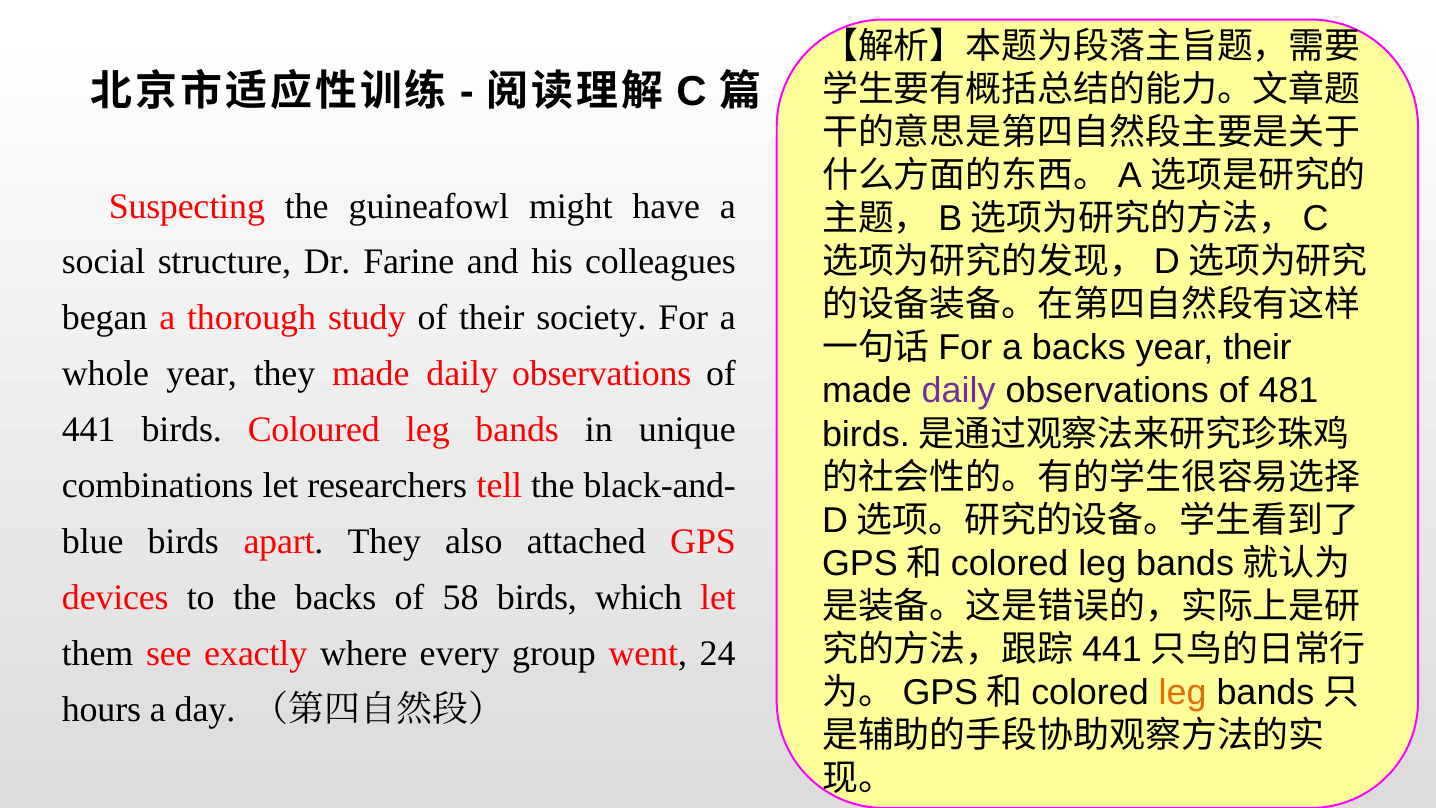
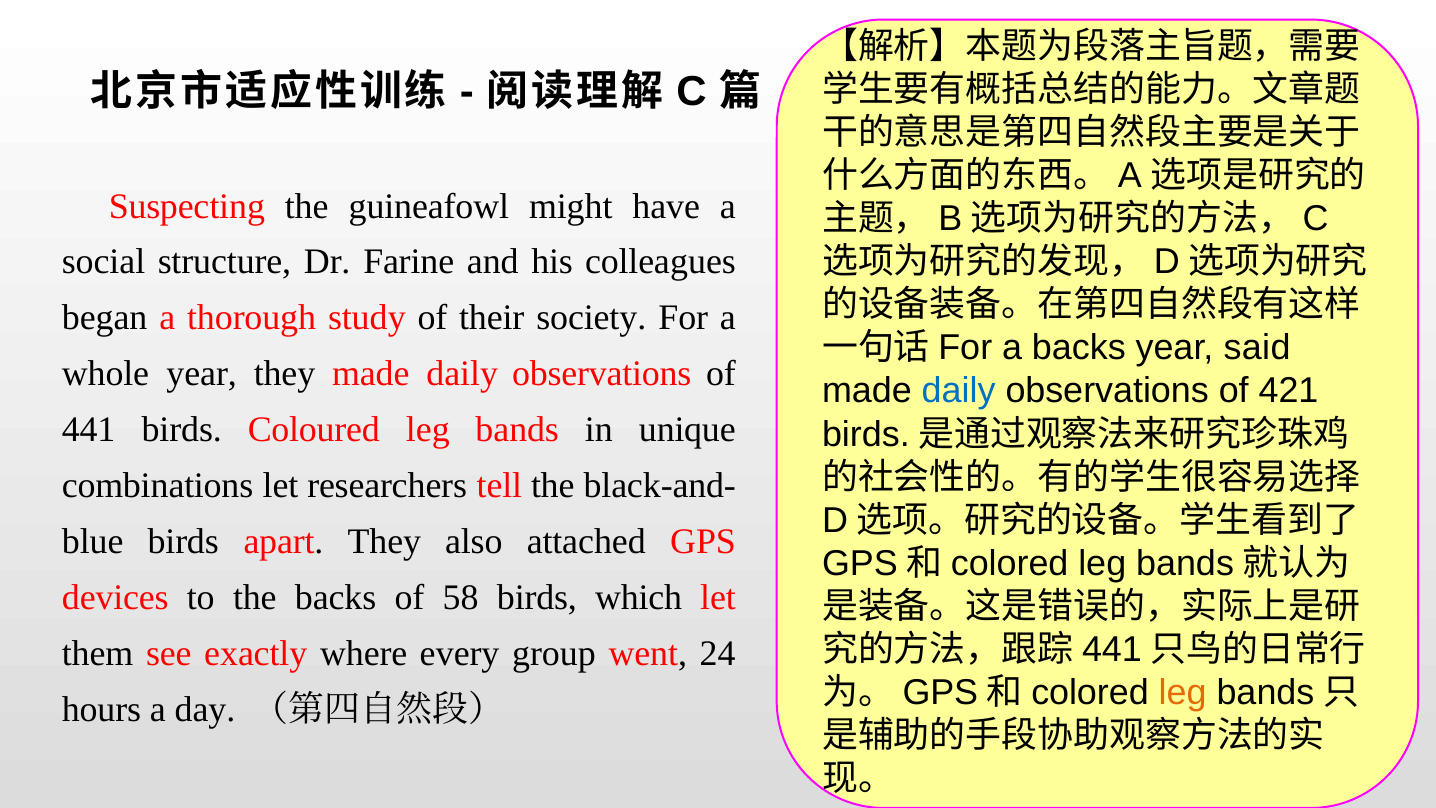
year their: their -> said
daily at (959, 391) colour: purple -> blue
481: 481 -> 421
